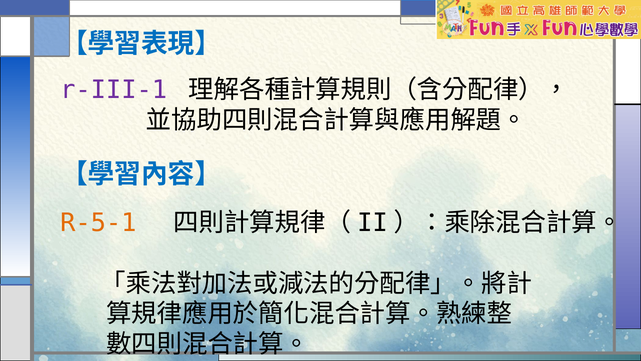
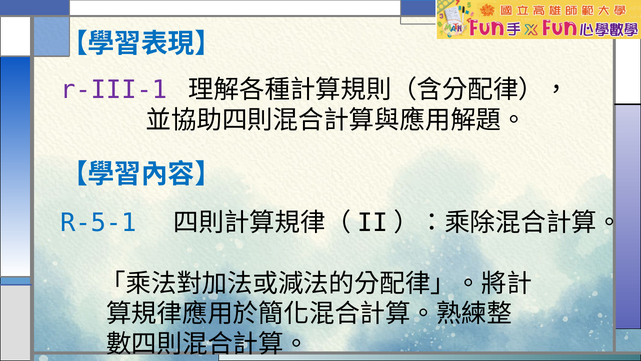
R-5-1 colour: orange -> blue
